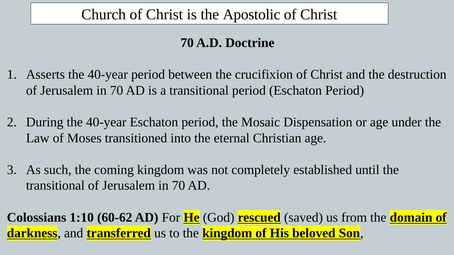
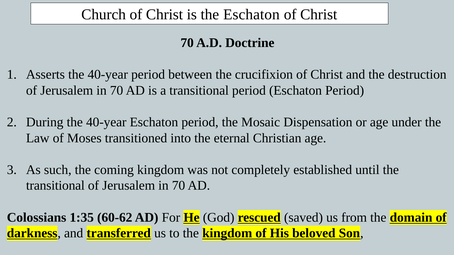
the Apostolic: Apostolic -> Eschaton
1:10: 1:10 -> 1:35
